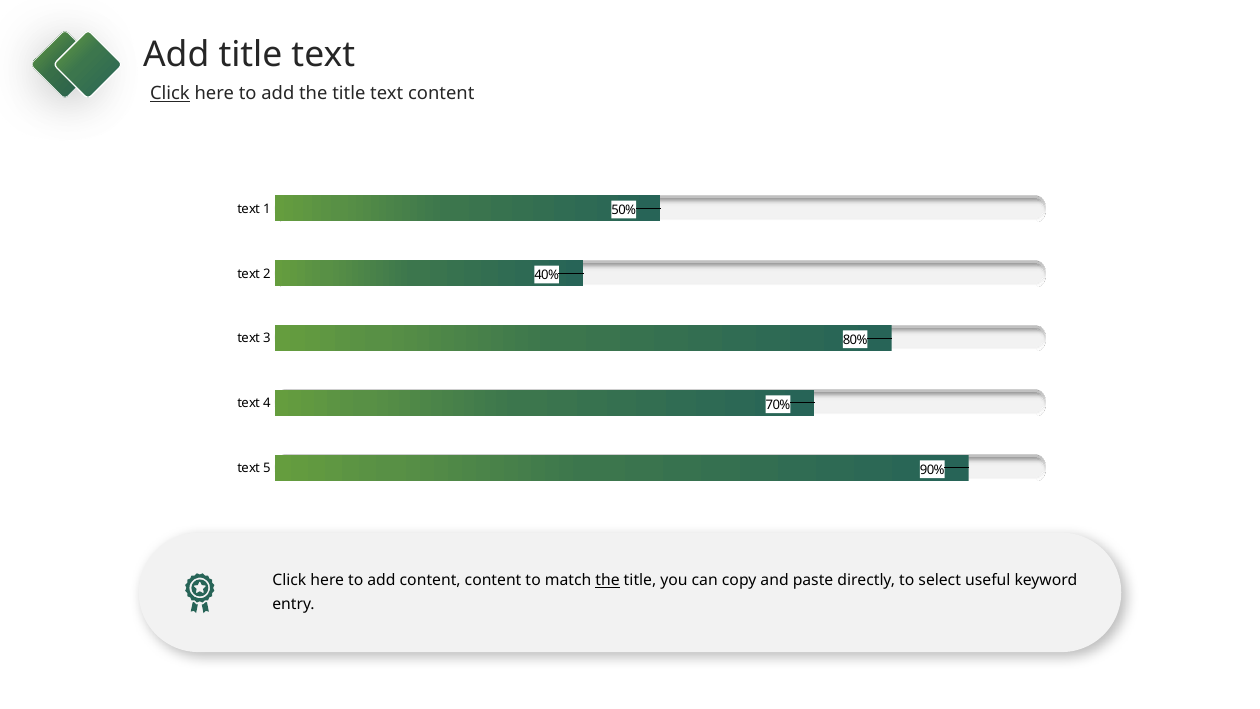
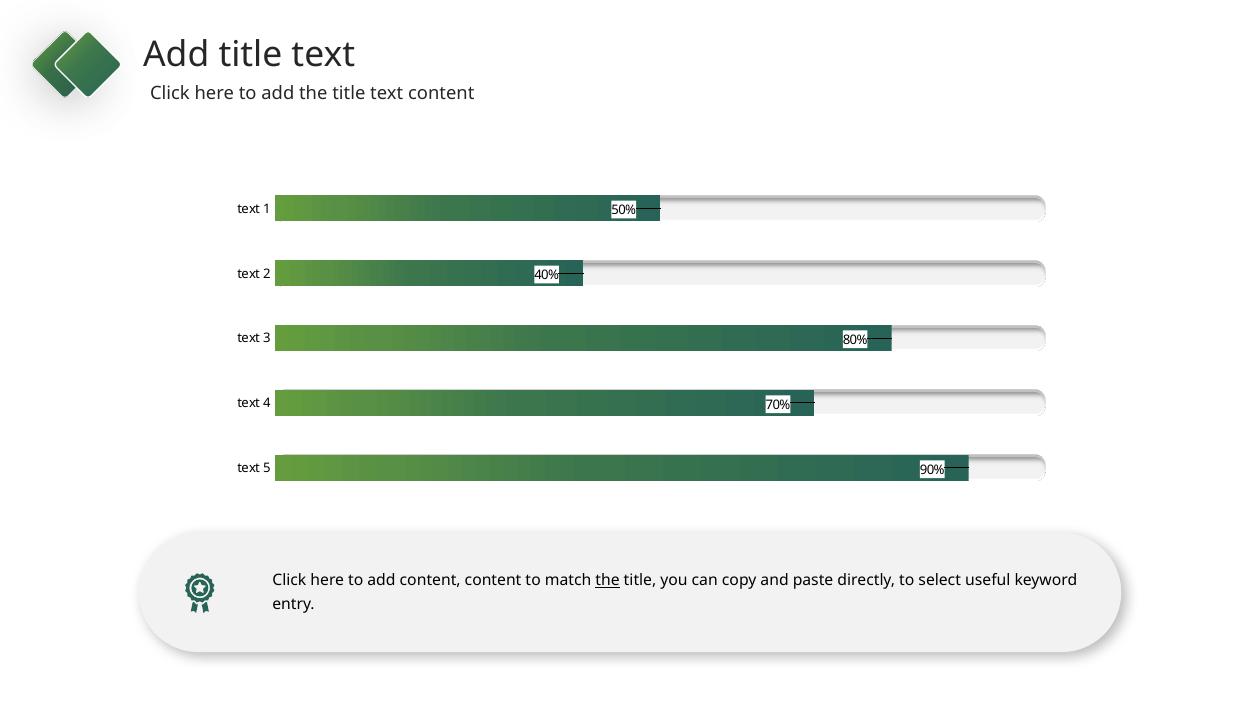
Click at (170, 94) underline: present -> none
